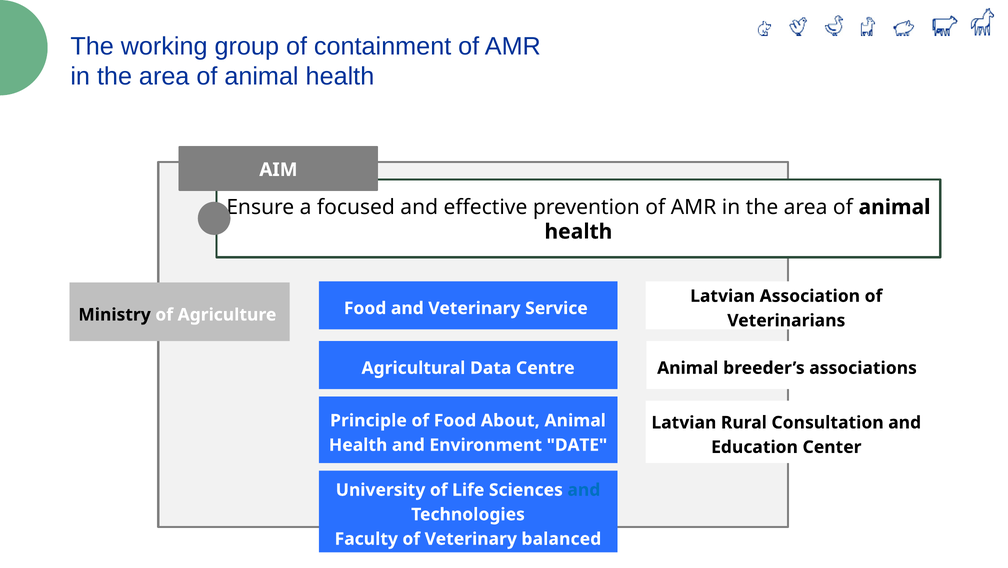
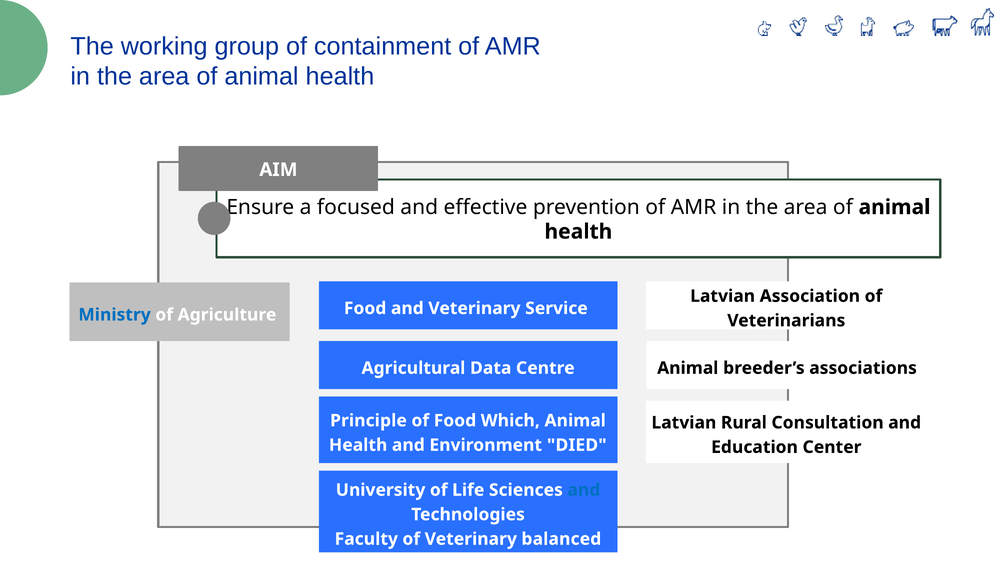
Ministry colour: black -> blue
About: About -> Which
DATE: DATE -> DIED
